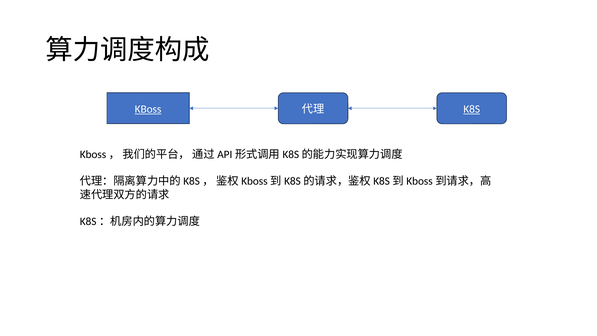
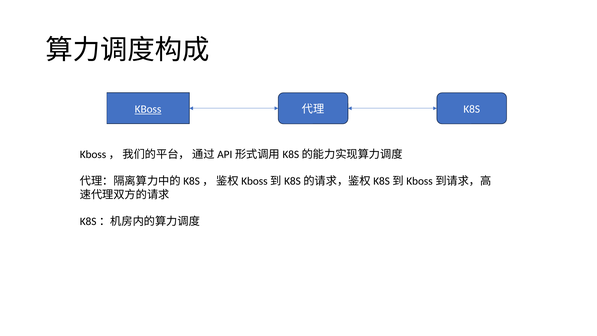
K8S underline: present -> none
